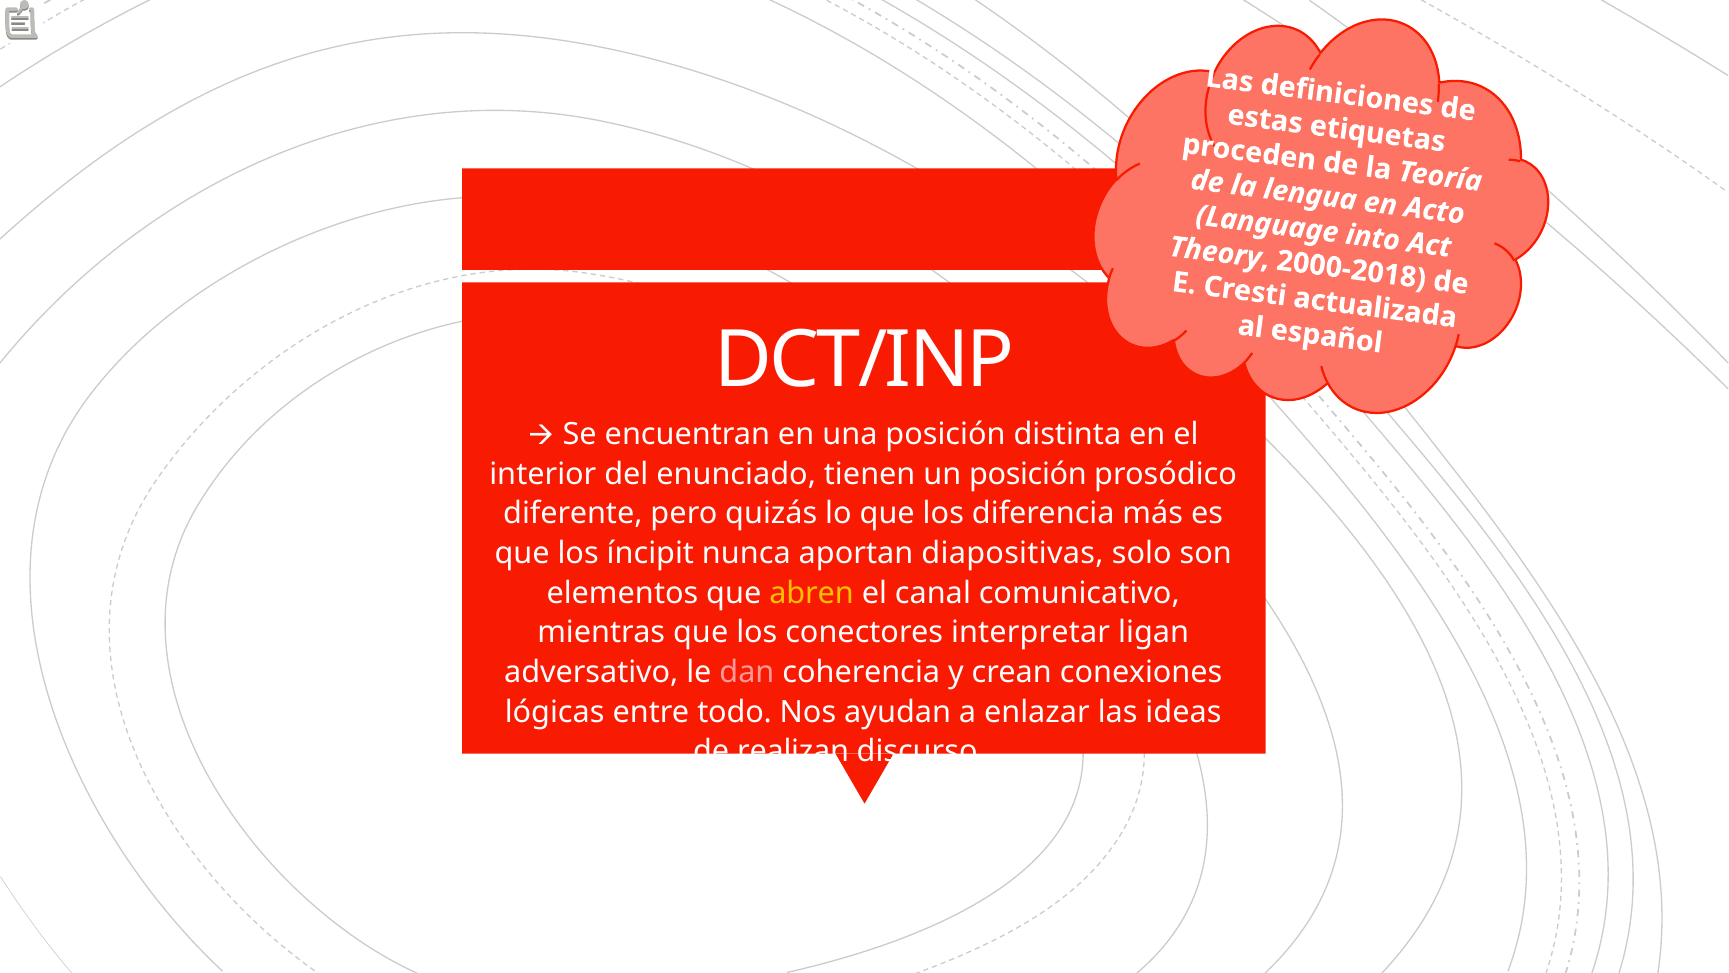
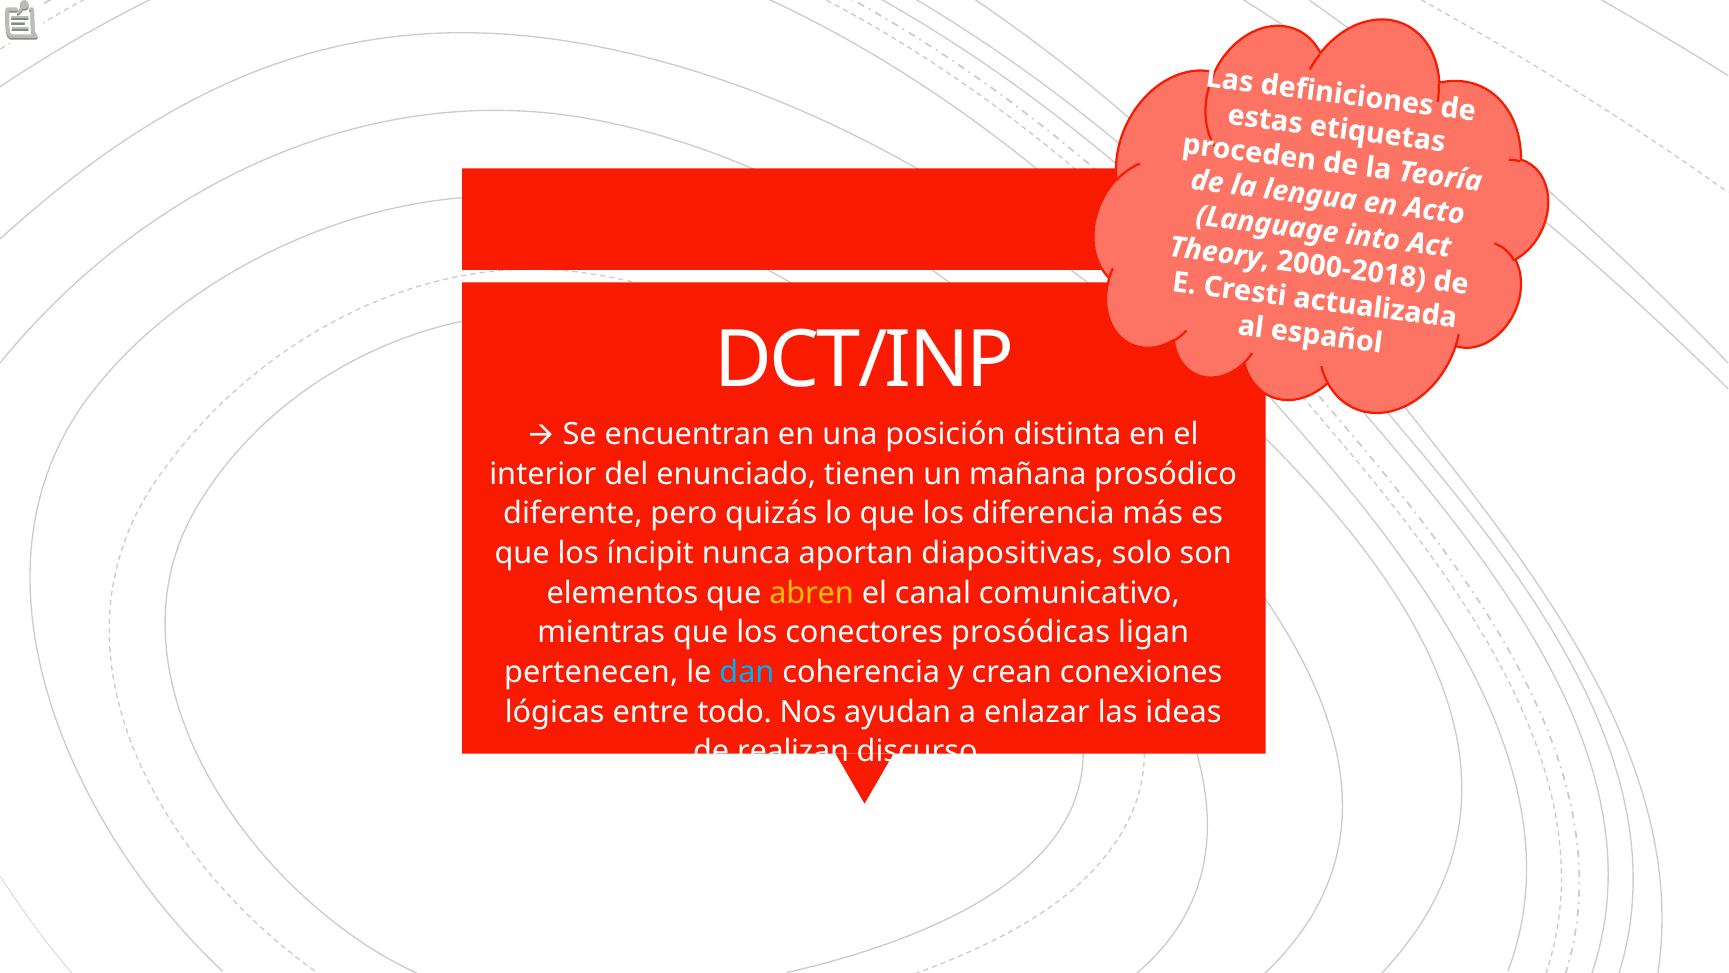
un posición: posición -> mañana
interpretar: interpretar -> prosódicas
adversativo: adversativo -> pertenecen
dan colour: pink -> light blue
